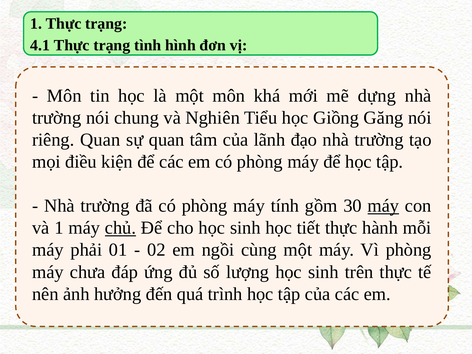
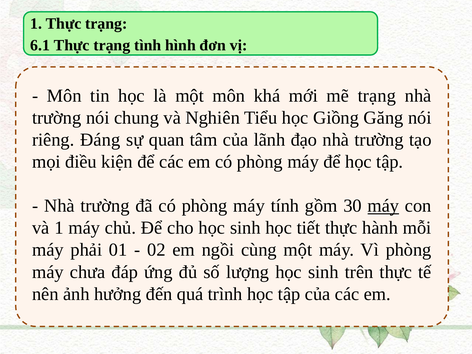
4.1: 4.1 -> 6.1
mẽ dựng: dựng -> trạng
riêng Quan: Quan -> Đáng
chủ underline: present -> none
